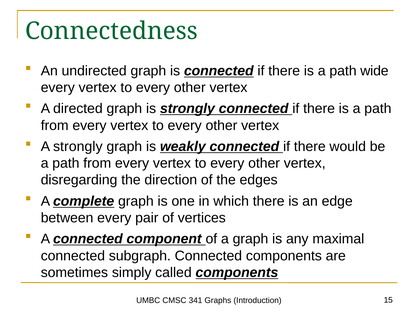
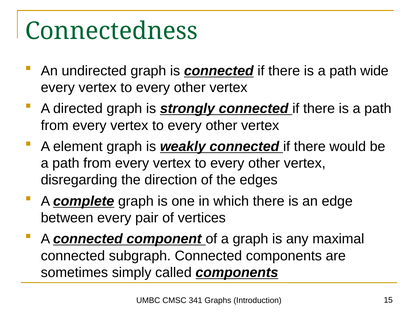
A strongly: strongly -> element
